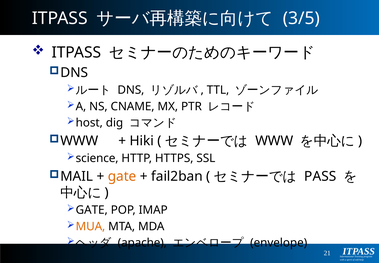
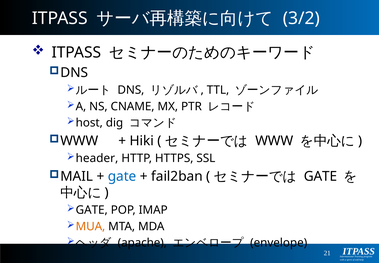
3/5: 3/5 -> 3/2
science: science -> header
gate at (122, 176) colour: orange -> blue
PASS at (320, 176): PASS -> GATE
